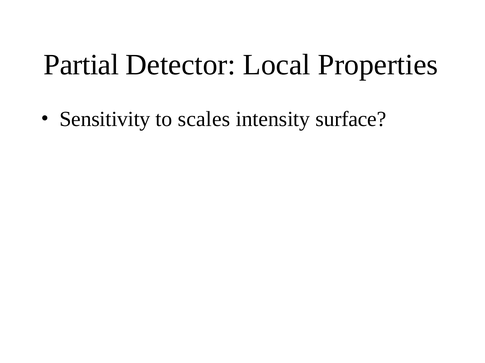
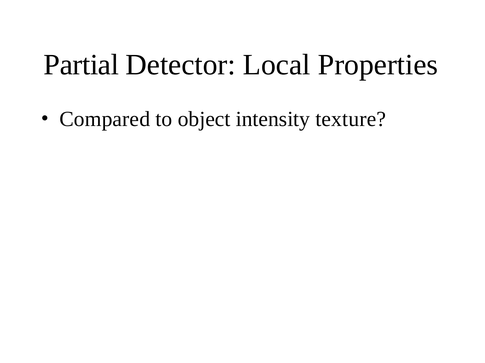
Sensitivity: Sensitivity -> Compared
scales: scales -> object
surface: surface -> texture
